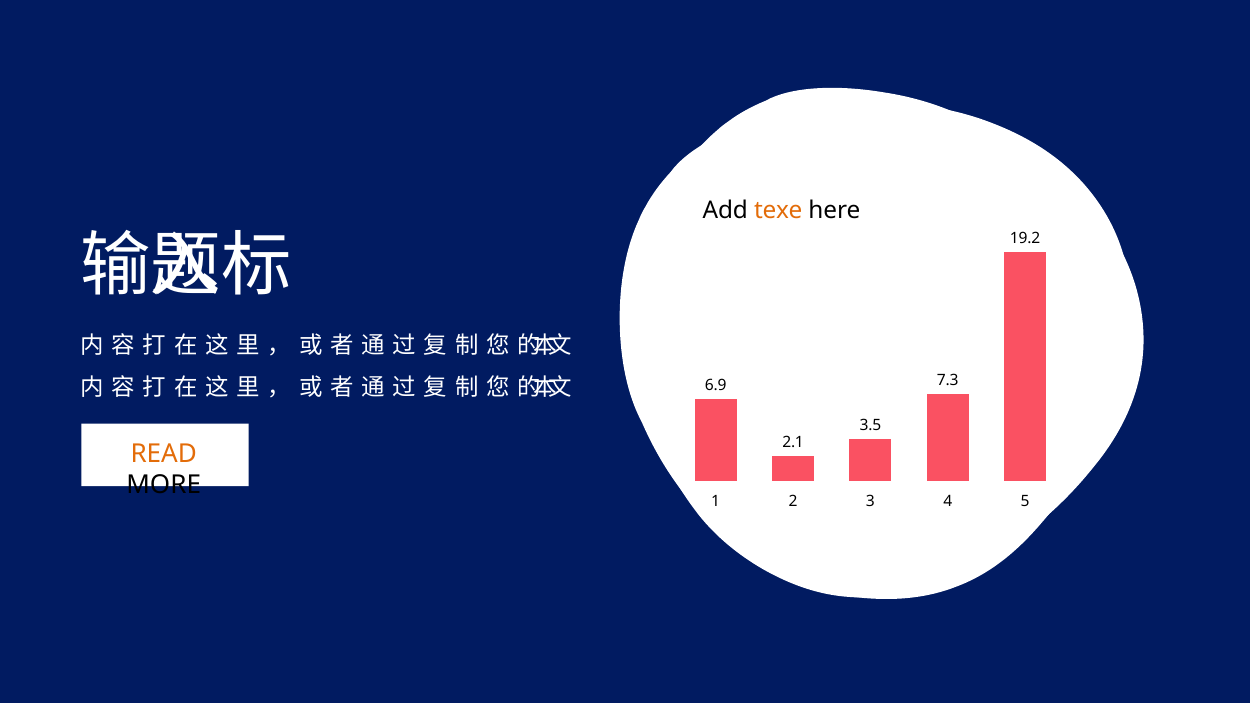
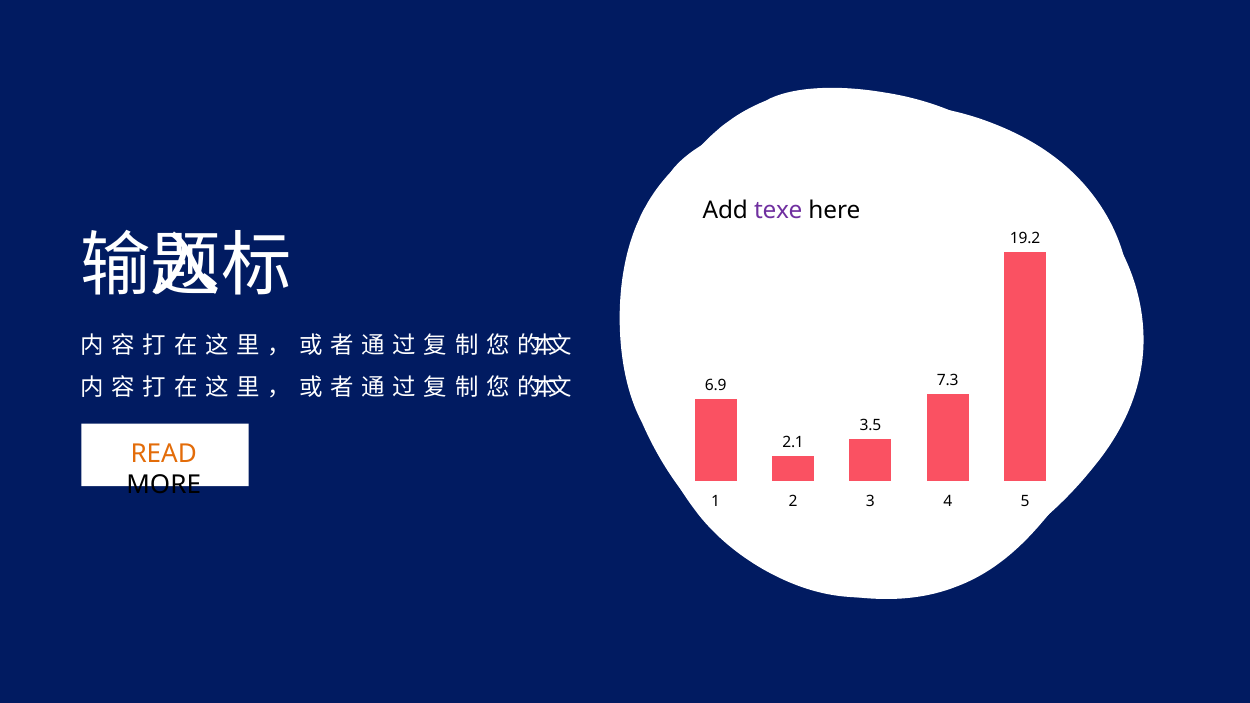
texe colour: orange -> purple
